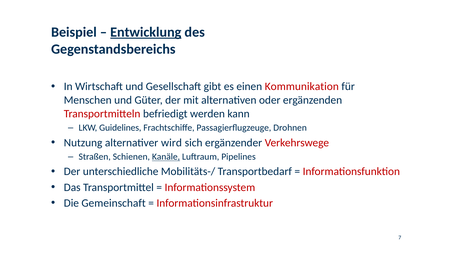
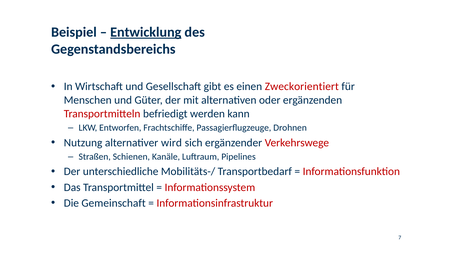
Kommunikation: Kommunikation -> Zweckorientiert
Guidelines: Guidelines -> Entworfen
Kanäle underline: present -> none
